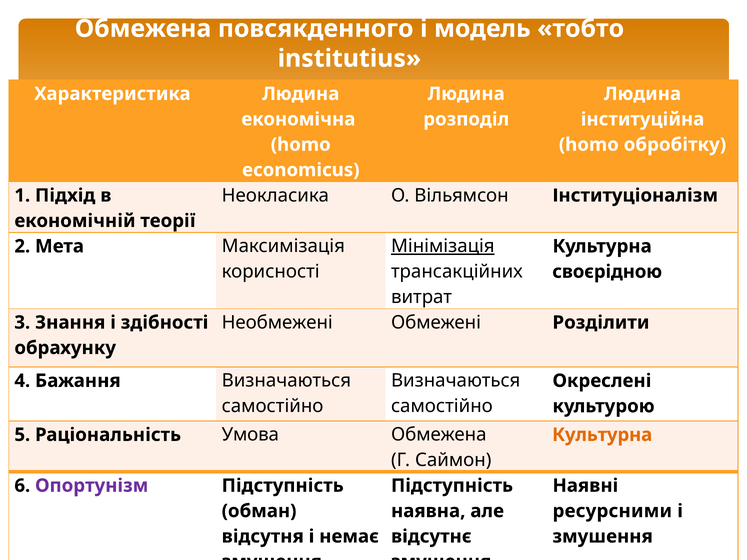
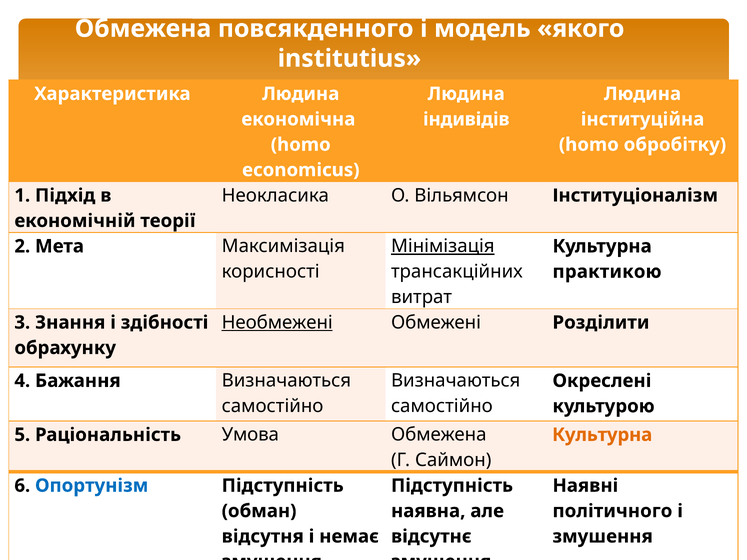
тобто: тобто -> якого
розподіл: розподіл -> індивідів
своєрідною: своєрідною -> практикою
Необмежені underline: none -> present
Опортунізм colour: purple -> blue
ресурсними: ресурсними -> політичного
